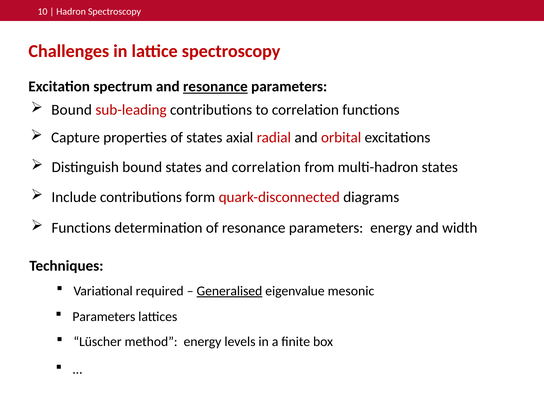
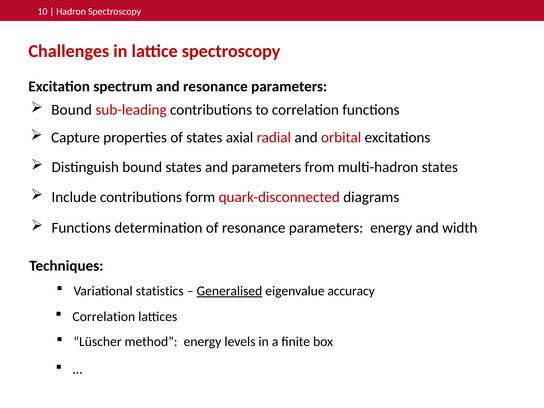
resonance at (215, 87) underline: present -> none
and correlation: correlation -> parameters
required: required -> statistics
mesonic: mesonic -> accuracy
Parameters at (104, 317): Parameters -> Correlation
